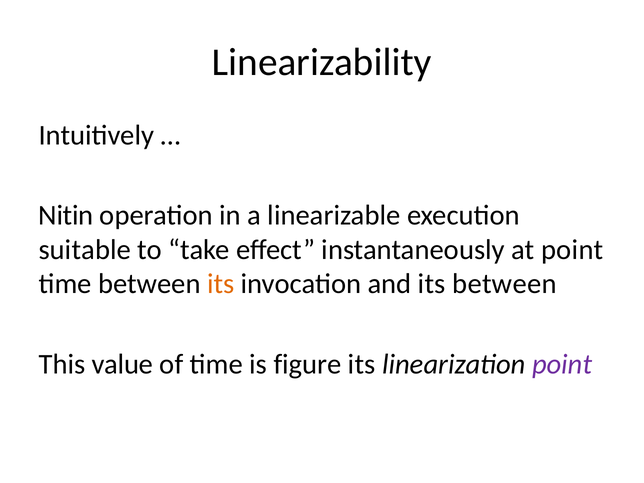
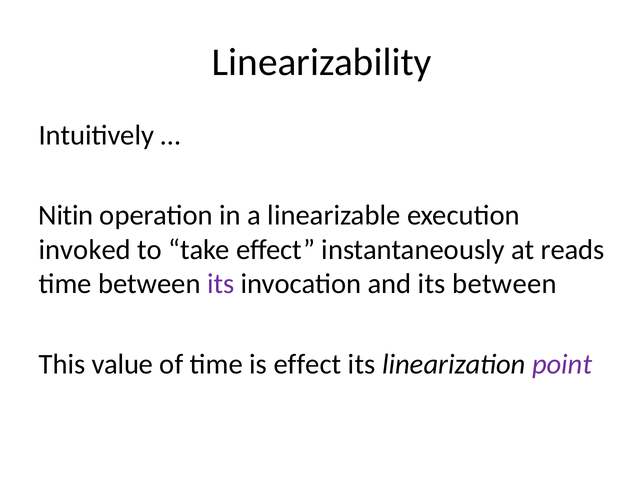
suitable: suitable -> invoked
at point: point -> reads
its at (221, 284) colour: orange -> purple
is figure: figure -> effect
